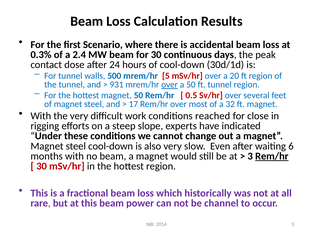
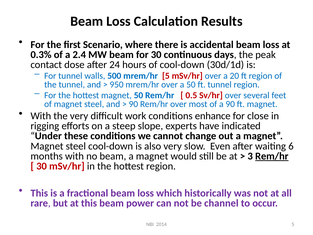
931: 931 -> 950
over at (170, 85) underline: present -> none
17 at (133, 104): 17 -> 90
a 32: 32 -> 90
reached: reached -> enhance
